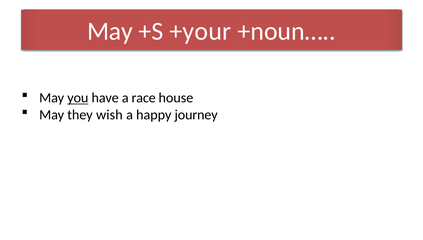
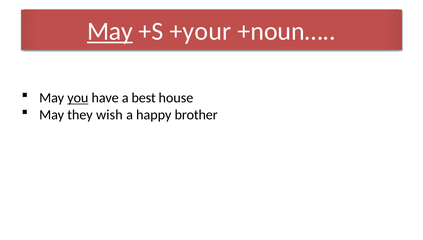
May at (110, 31) underline: none -> present
race: race -> best
journey: journey -> brother
